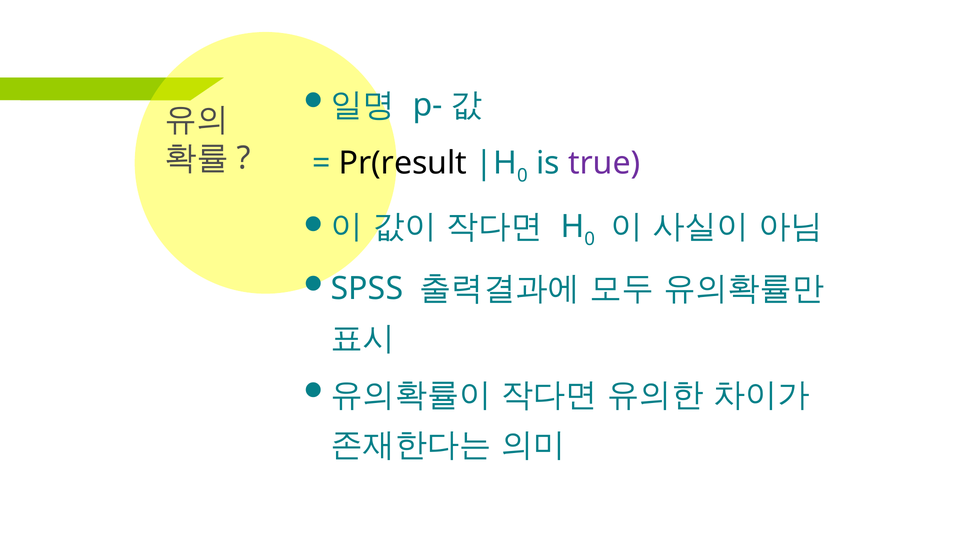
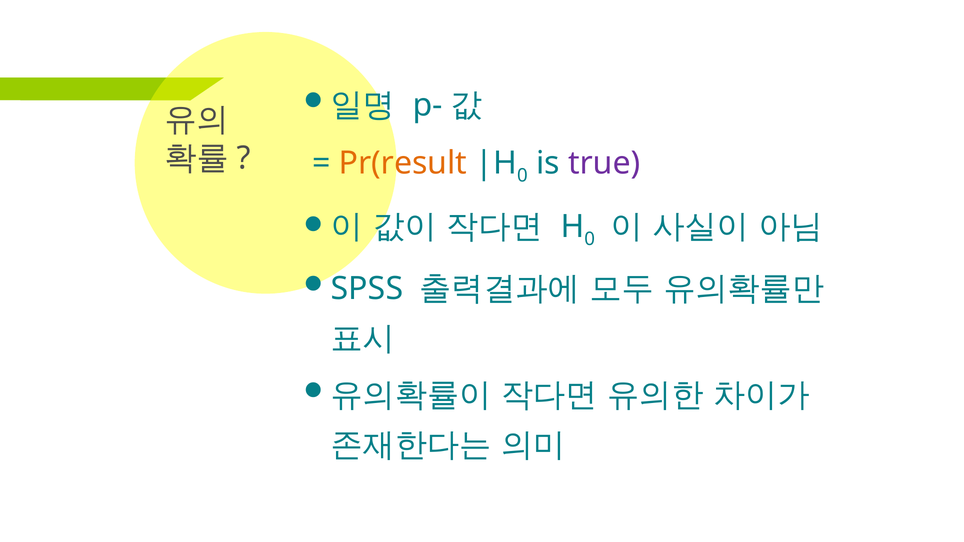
Pr(result colour: black -> orange
